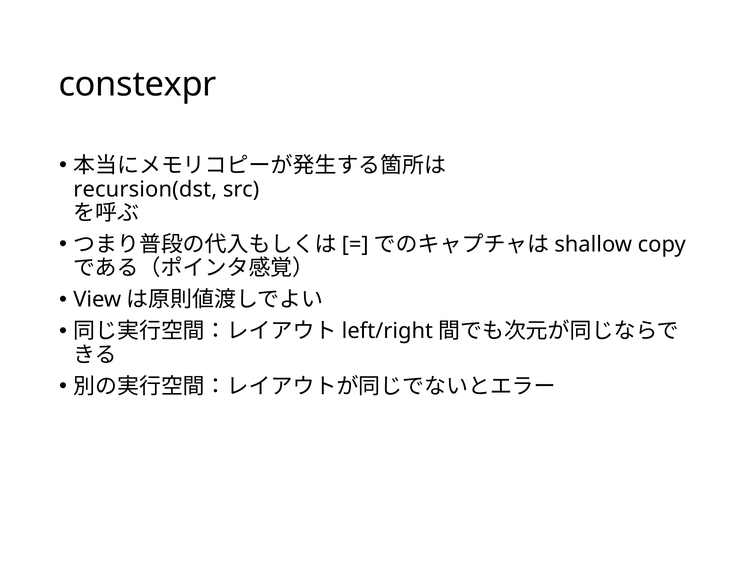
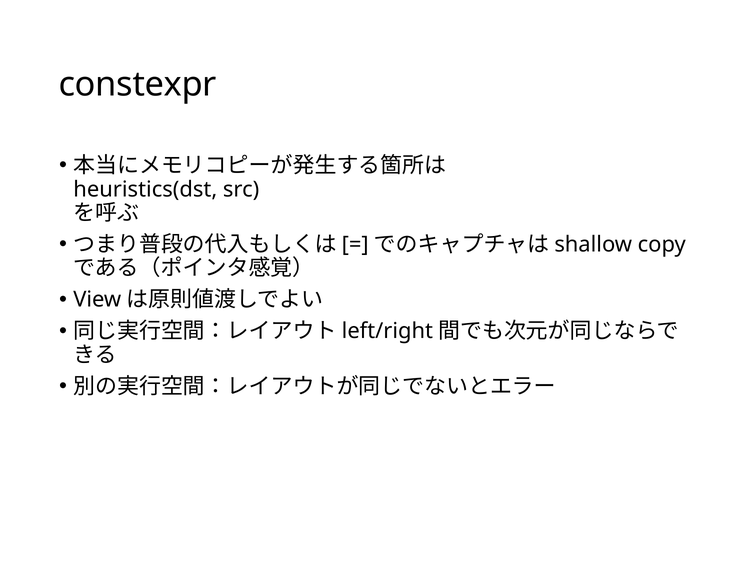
recursion(dst: recursion(dst -> heuristics(dst
